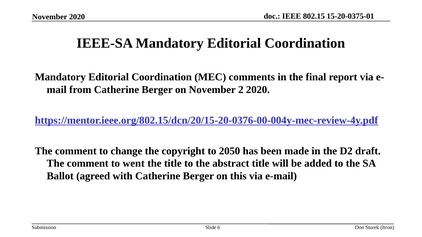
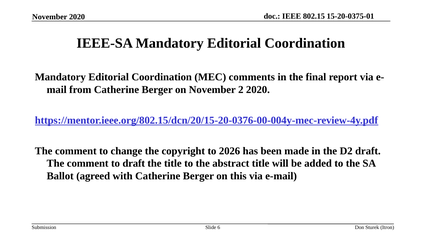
2050: 2050 -> 2026
to went: went -> draft
